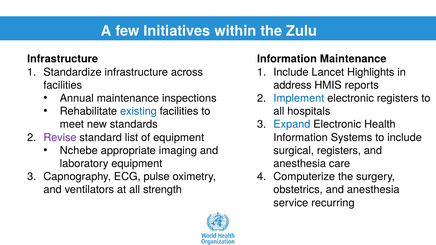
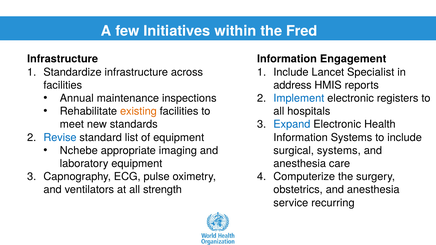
Zulu: Zulu -> Fred
Information Maintenance: Maintenance -> Engagement
Highlights: Highlights -> Specialist
existing colour: blue -> orange
Revise colour: purple -> blue
surgical registers: registers -> systems
